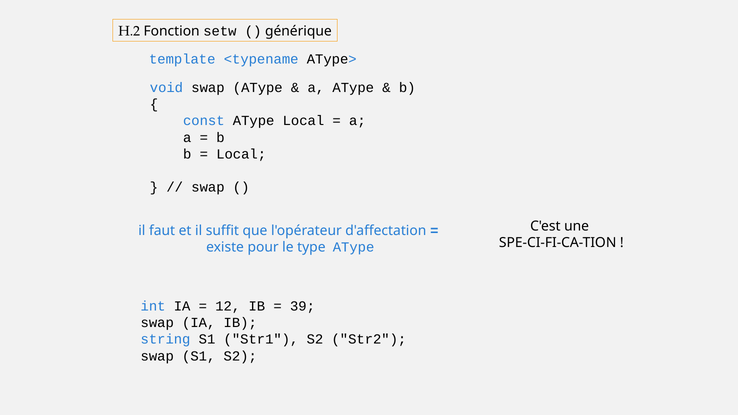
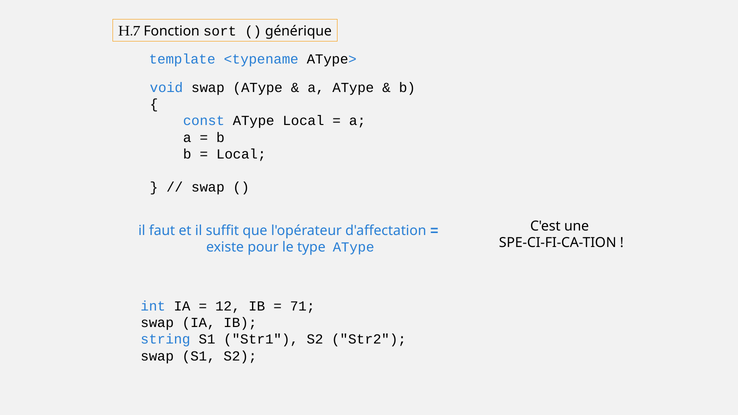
H.2: H.2 -> H.7
setw: setw -> sort
39: 39 -> 71
